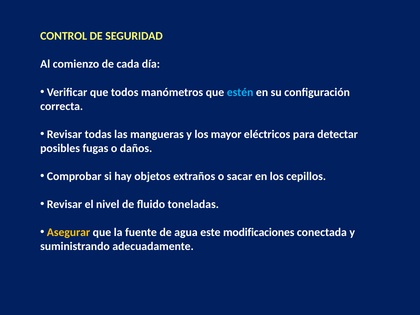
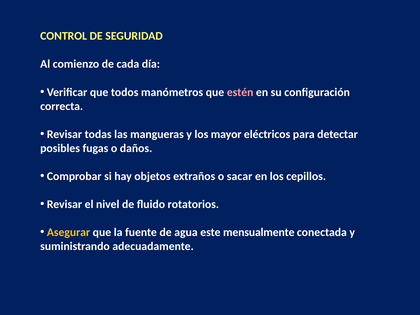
estén colour: light blue -> pink
toneladas: toneladas -> rotatorios
modificaciones: modificaciones -> mensualmente
